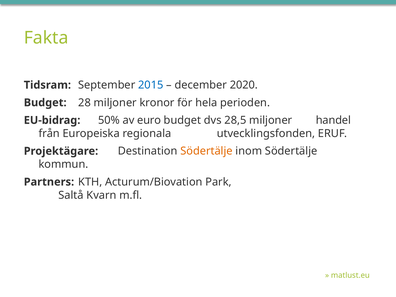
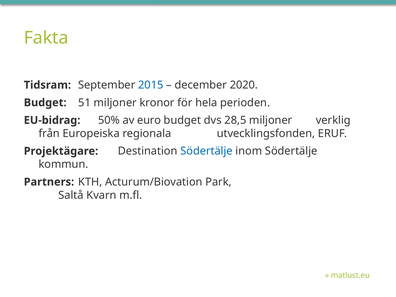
28: 28 -> 51
handel: handel -> verklig
Södertälje at (206, 151) colour: orange -> blue
